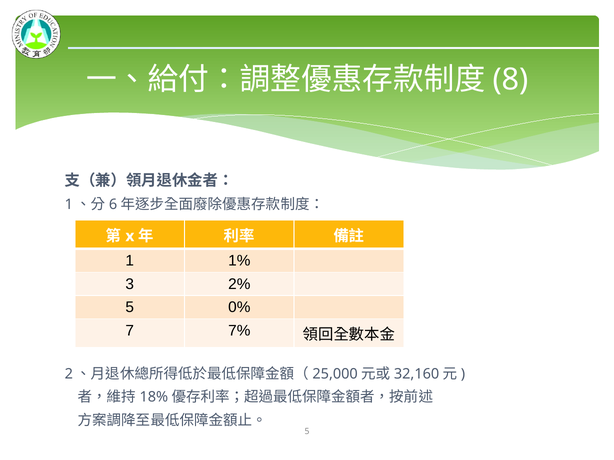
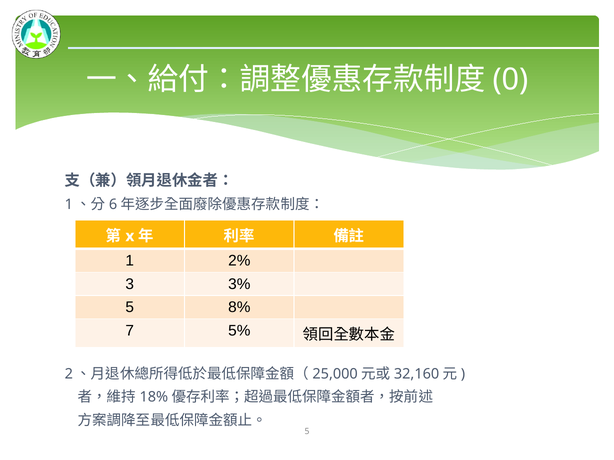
8: 8 -> 0
1%: 1% -> 2%
2%: 2% -> 3%
0%: 0% -> 8%
7%: 7% -> 5%
